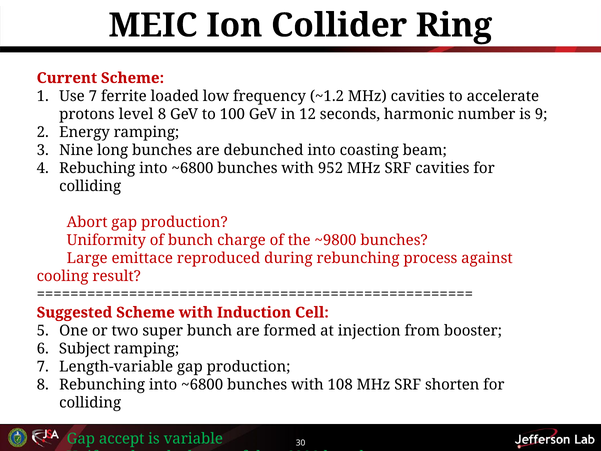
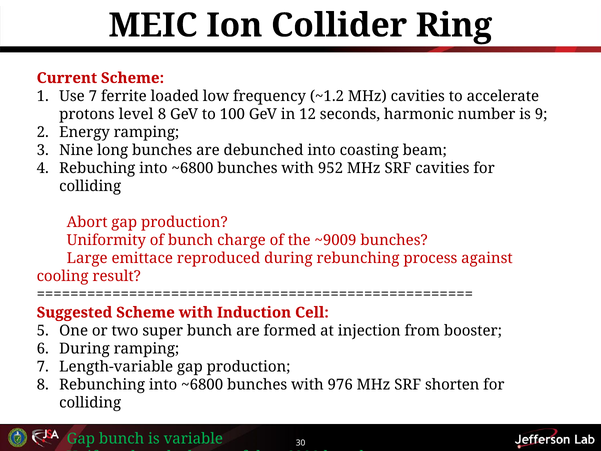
~9800: ~9800 -> ~9009
Subject at (85, 348): Subject -> During
108: 108 -> 976
Gap accept: accept -> bunch
